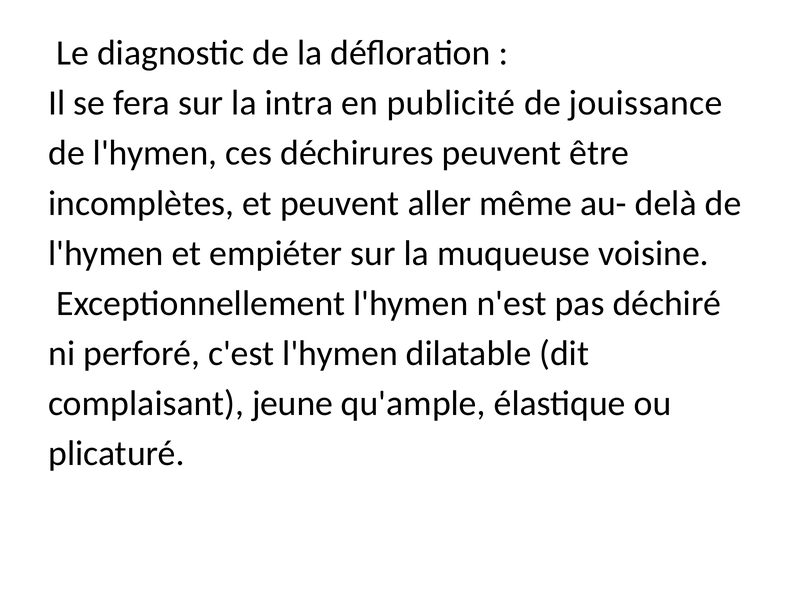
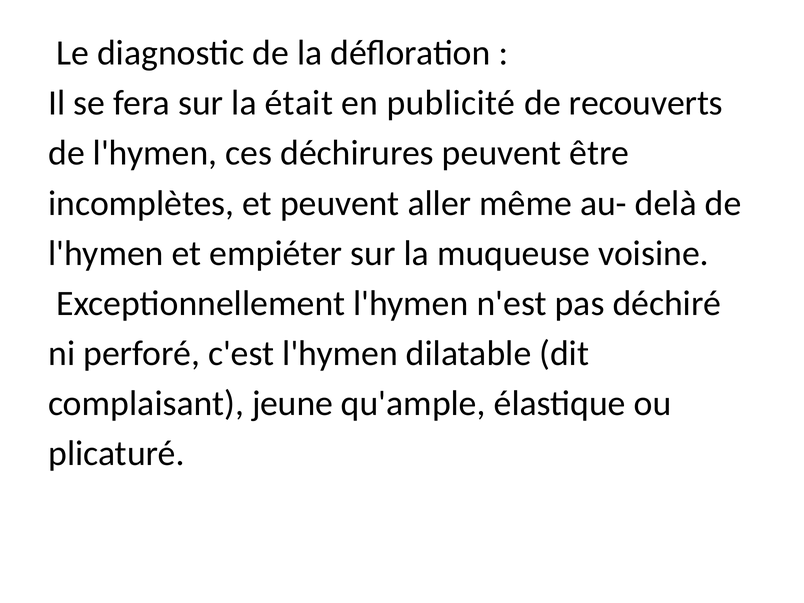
intra: intra -> était
jouissance: jouissance -> recouverts
